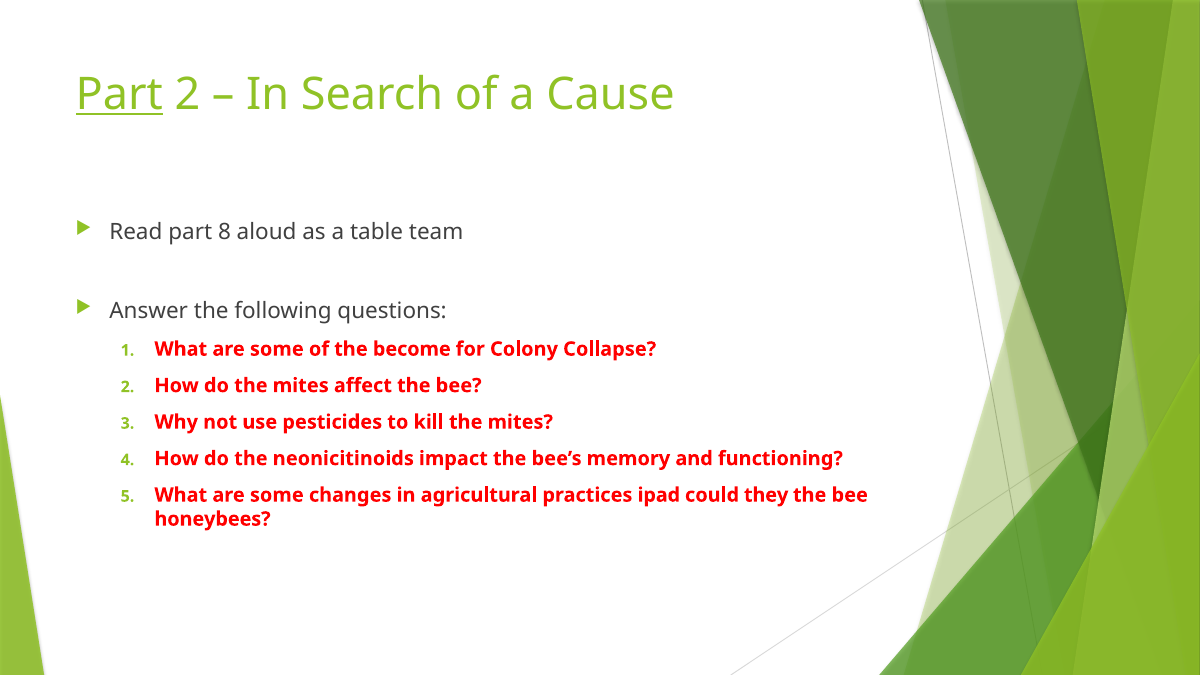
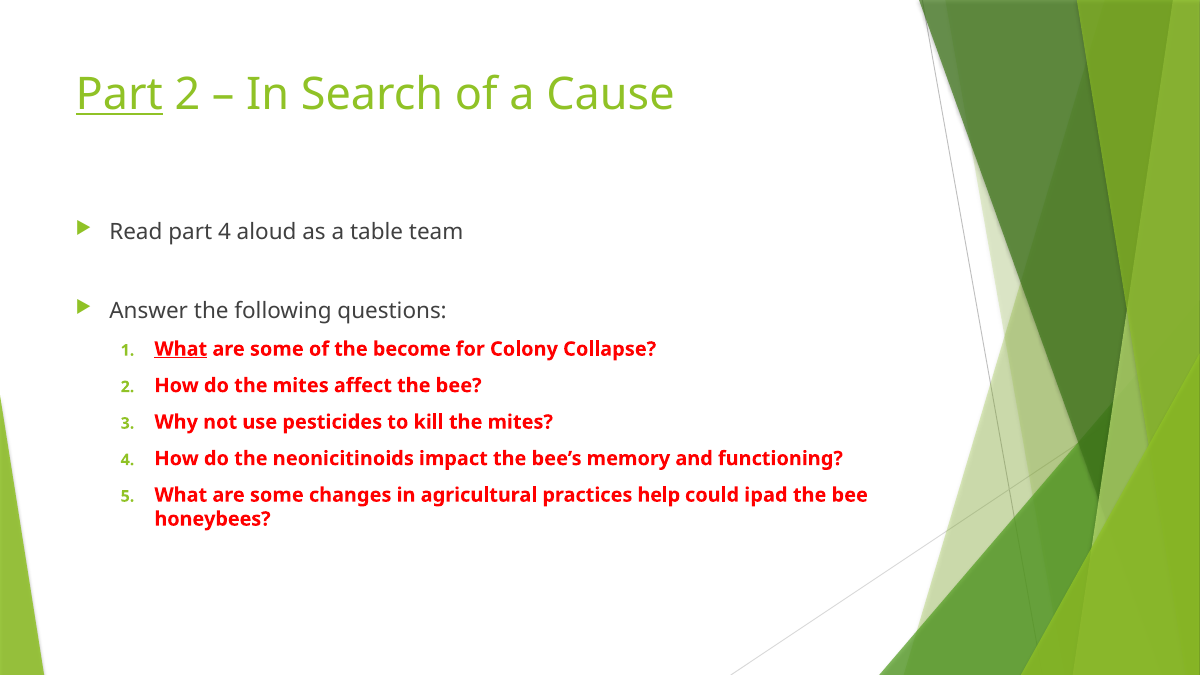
part 8: 8 -> 4
What at (181, 349) underline: none -> present
ipad: ipad -> help
they: they -> ipad
